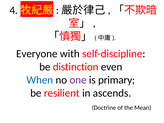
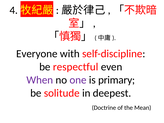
distinction: distinction -> respectful
When colour: blue -> purple
resilient: resilient -> solitude
ascends: ascends -> deepest
